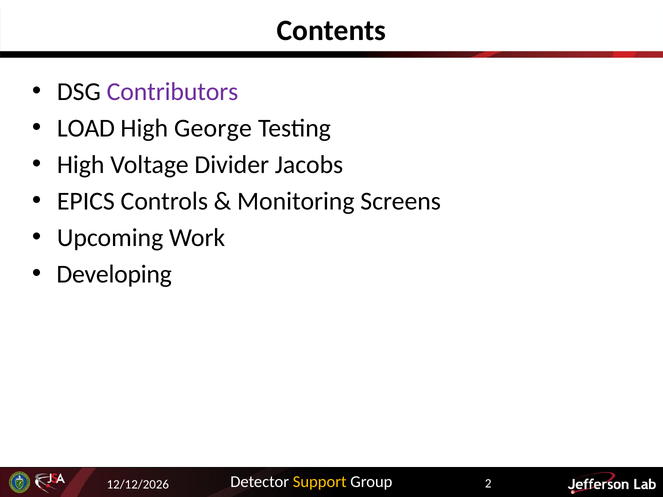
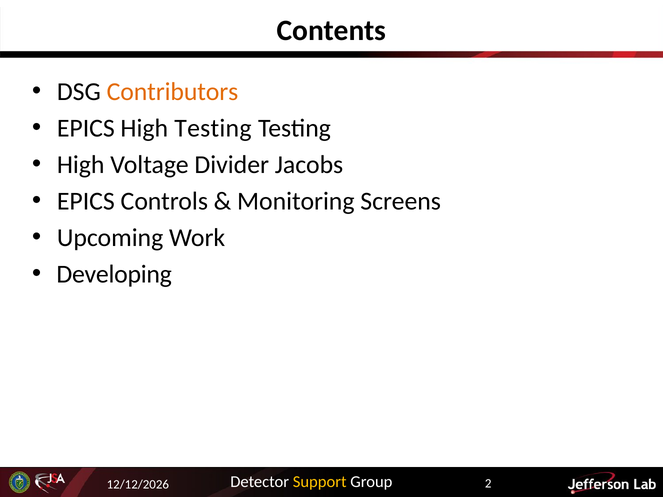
Contributors colour: purple -> orange
LOAD at (86, 128): LOAD -> EPICS
High George: George -> Testing
